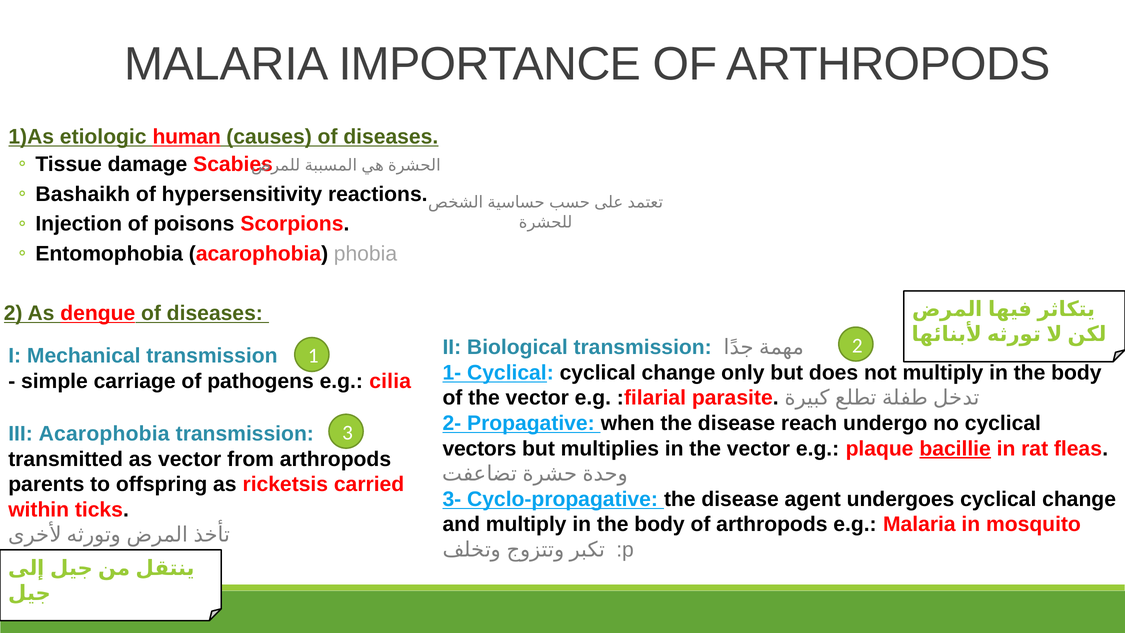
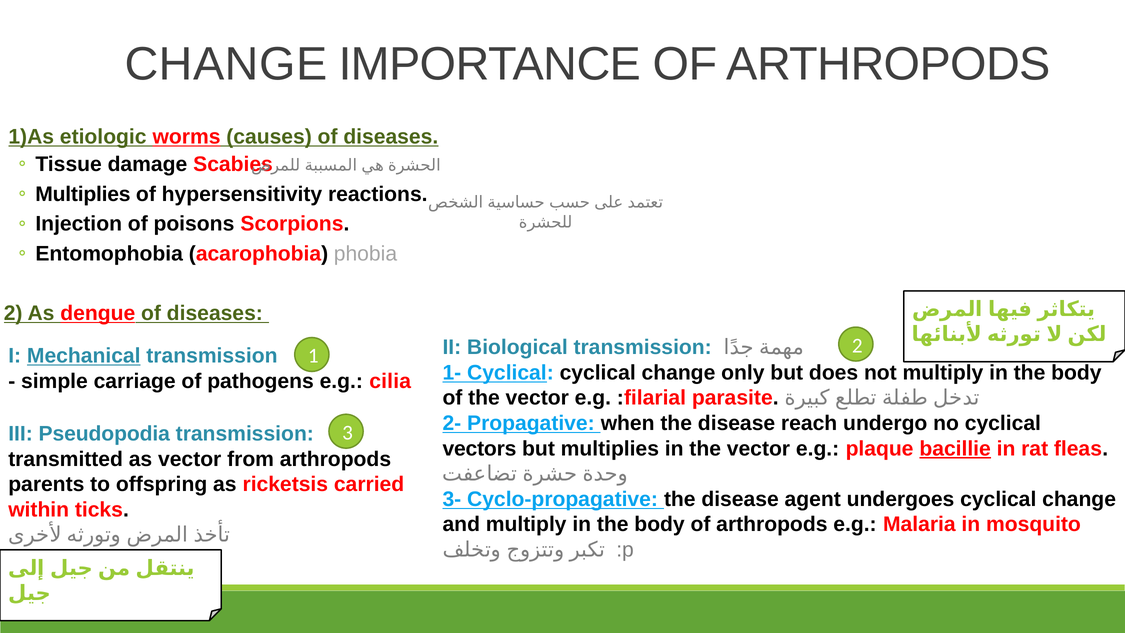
MALARIA at (226, 64): MALARIA -> CHANGE
human: human -> worms
Bashaikh at (83, 194): Bashaikh -> Multiplies
Mechanical underline: none -> present
III Acarophobia: Acarophobia -> Pseudopodia
